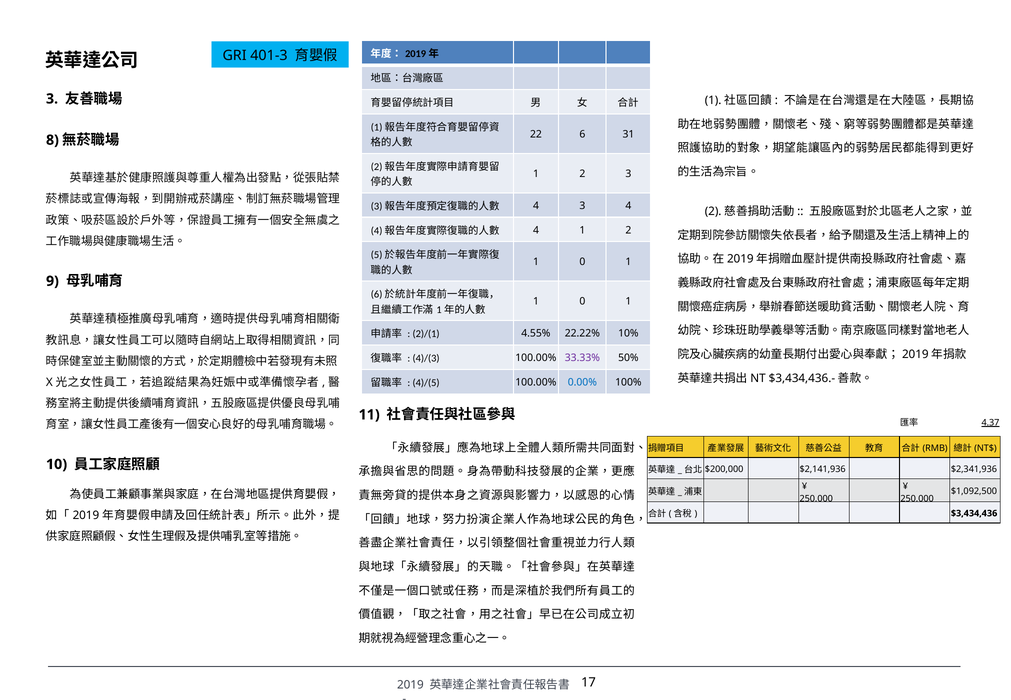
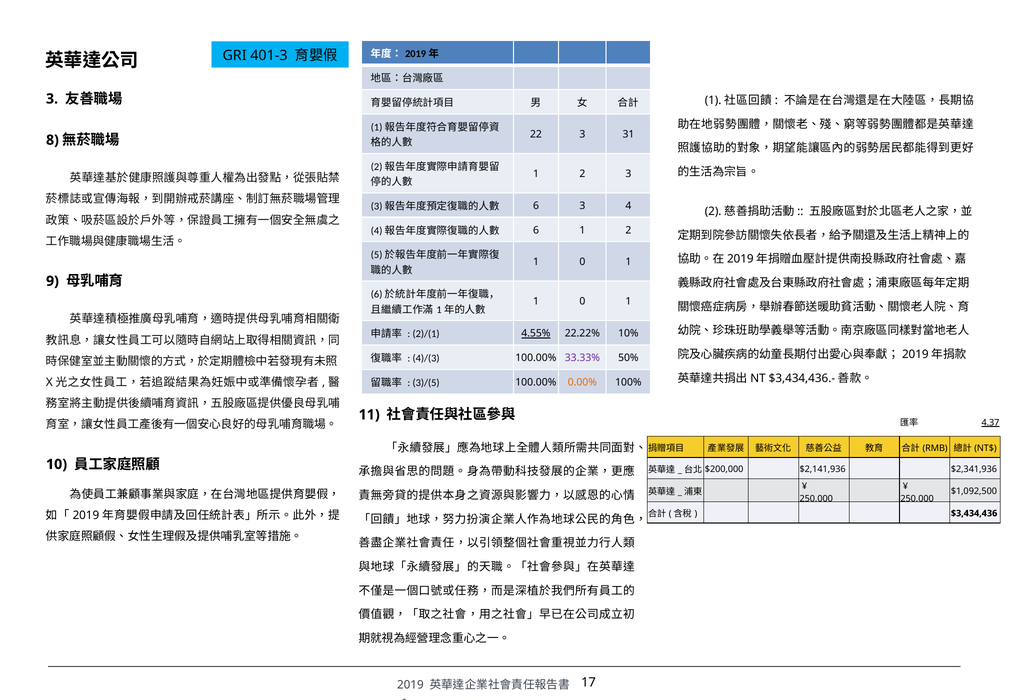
22 6: 6 -> 3
4 at (536, 206): 4 -> 6
4 at (536, 230): 4 -> 6
4.55% underline: none -> present
4)/(5: 4)/(5 -> 3)/(5
0.00% colour: blue -> orange
